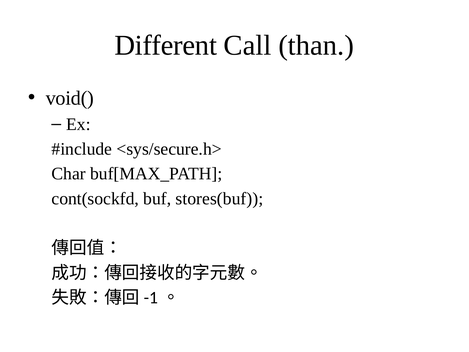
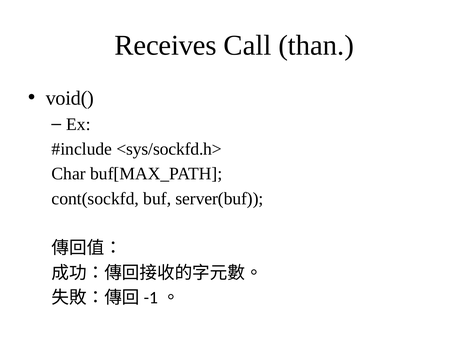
Different: Different -> Receives
<sys/secure.h>: <sys/secure.h> -> <sys/sockfd.h>
stores(buf: stores(buf -> server(buf
